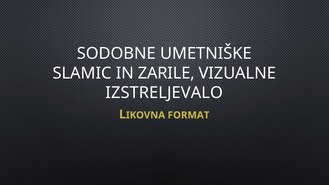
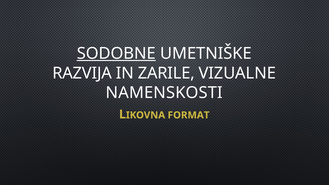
SODOBNE underline: none -> present
SLAMIC: SLAMIC -> RAZVIJA
IZSTRELJEVALO: IZSTRELJEVALO -> NAMENSKOSTI
